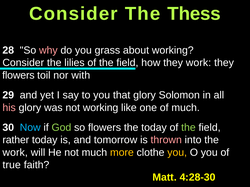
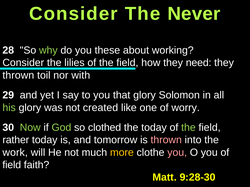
Thess: Thess -> Never
why colour: pink -> light green
grass: grass -> these
they work: work -> need
flowers at (18, 75): flowers -> thrown
his colour: pink -> light green
not working: working -> created
of much: much -> worry
Now colour: light blue -> light green
so flowers: flowers -> clothed
you at (177, 153) colour: yellow -> pink
true at (12, 165): true -> field
4:28-30: 4:28-30 -> 9:28-30
